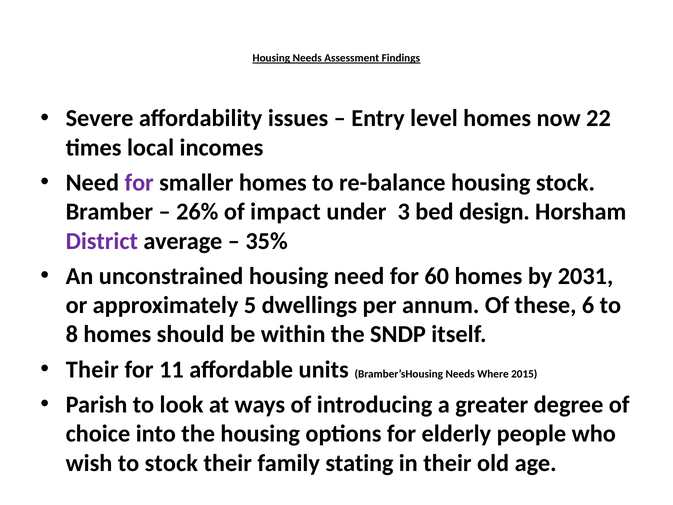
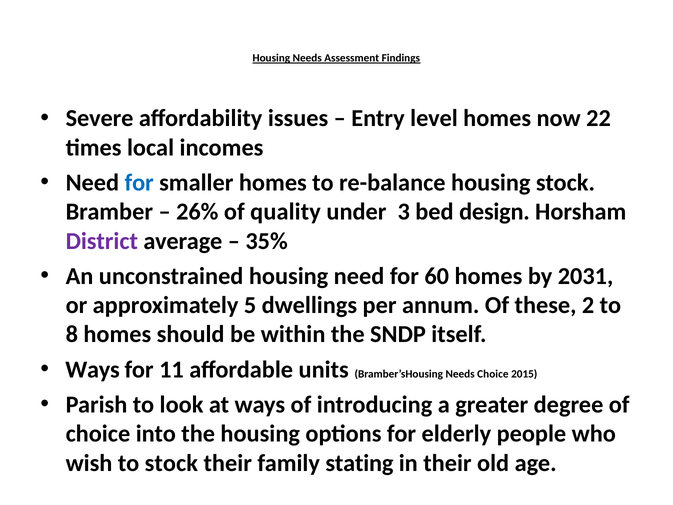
for at (139, 183) colour: purple -> blue
impact: impact -> quality
6: 6 -> 2
Their at (92, 369): Their -> Ways
Needs Where: Where -> Choice
